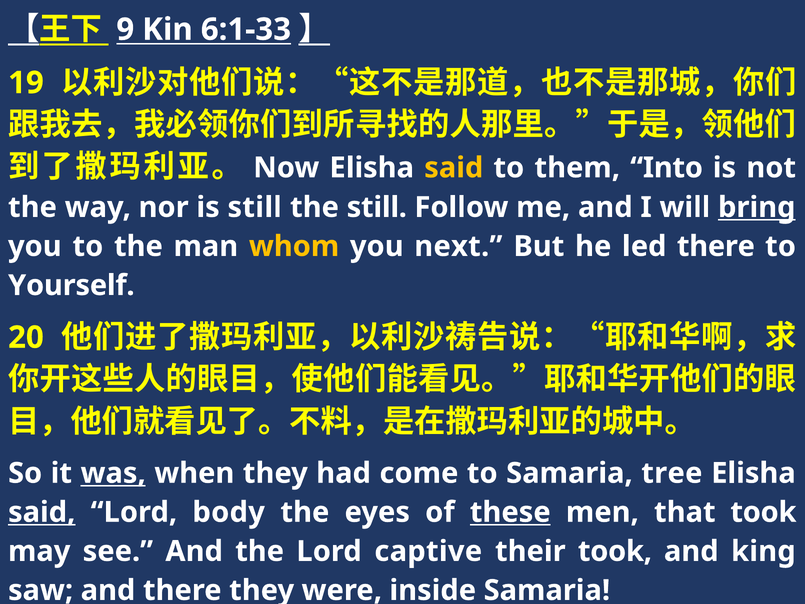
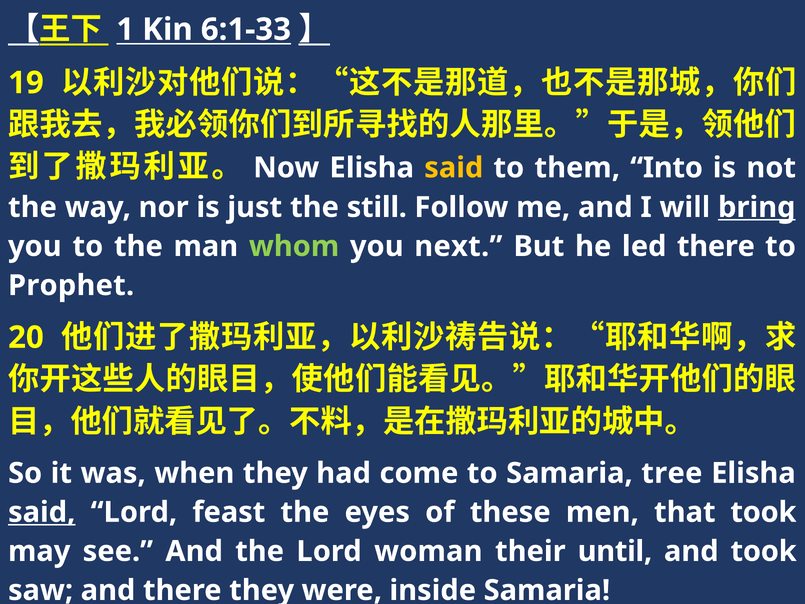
9: 9 -> 1
is still: still -> just
whom colour: yellow -> light green
Yourself: Yourself -> Prophet
was underline: present -> none
body: body -> feast
these underline: present -> none
captive: captive -> woman
their took: took -> until
and king: king -> took
